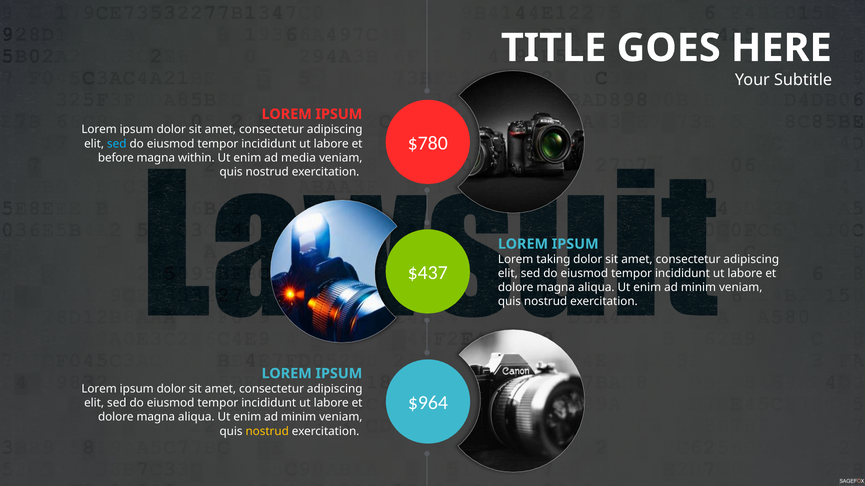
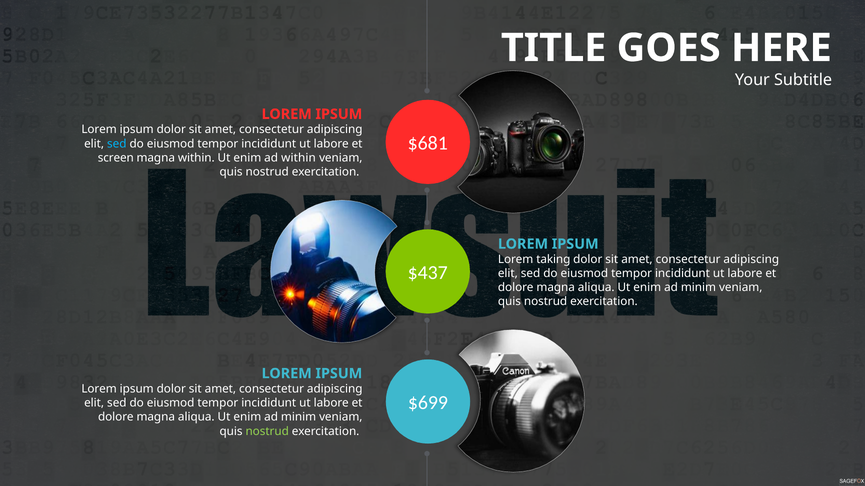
$780: $780 -> $681
before: before -> screen
ad media: media -> within
$964: $964 -> $699
nostrud at (267, 432) colour: yellow -> light green
